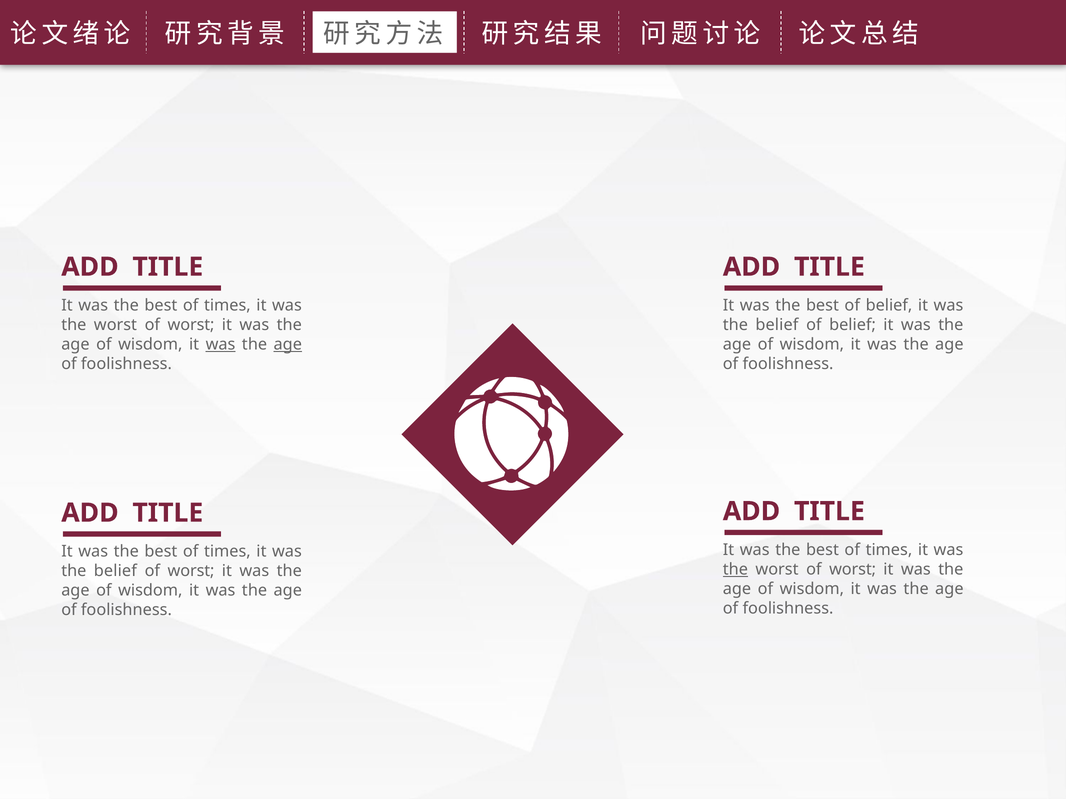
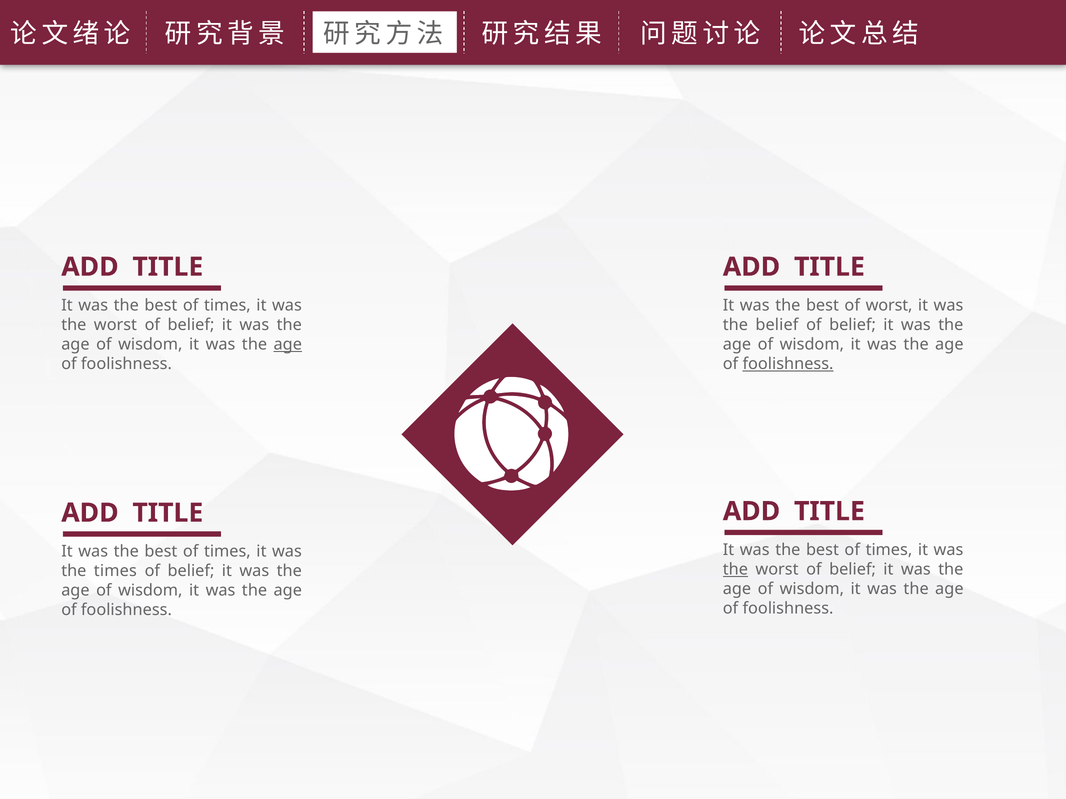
best of belief: belief -> worst
worst at (191, 325): worst -> belief
was at (221, 345) underline: present -> none
foolishness at (788, 364) underline: none -> present
worst at (853, 570): worst -> belief
belief at (115, 571): belief -> times
worst at (191, 571): worst -> belief
